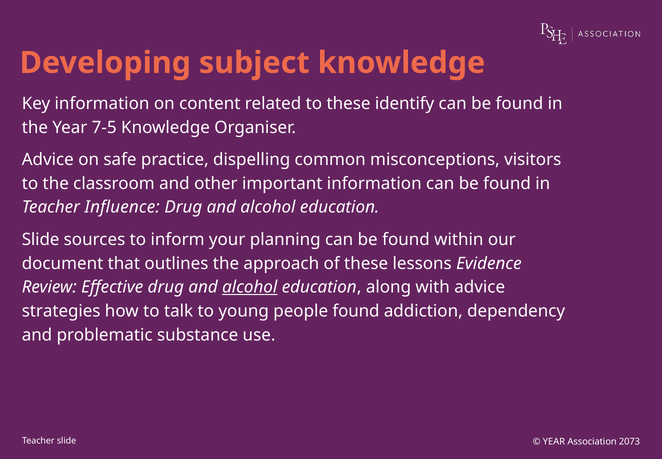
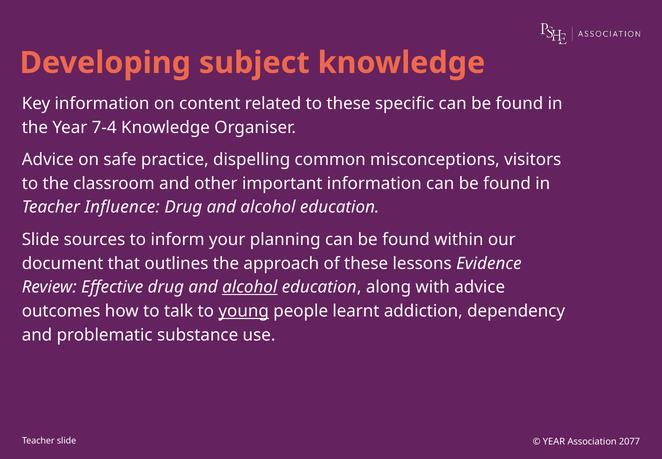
identify: identify -> specific
7-5: 7-5 -> 7-4
strategies: strategies -> outcomes
young underline: none -> present
people found: found -> learnt
2073: 2073 -> 2077
